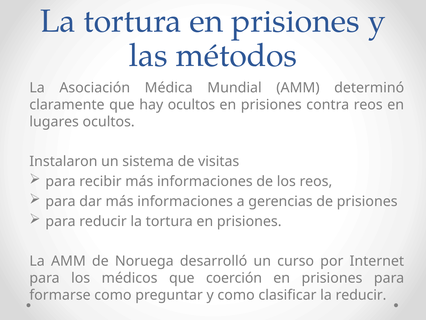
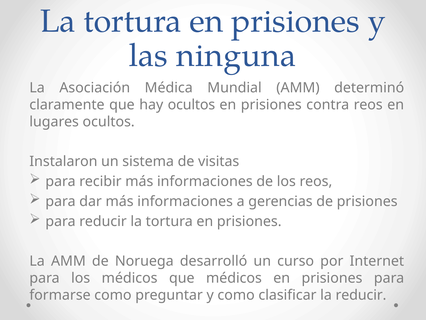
métodos: métodos -> ninguna
que coerción: coerción -> médicos
